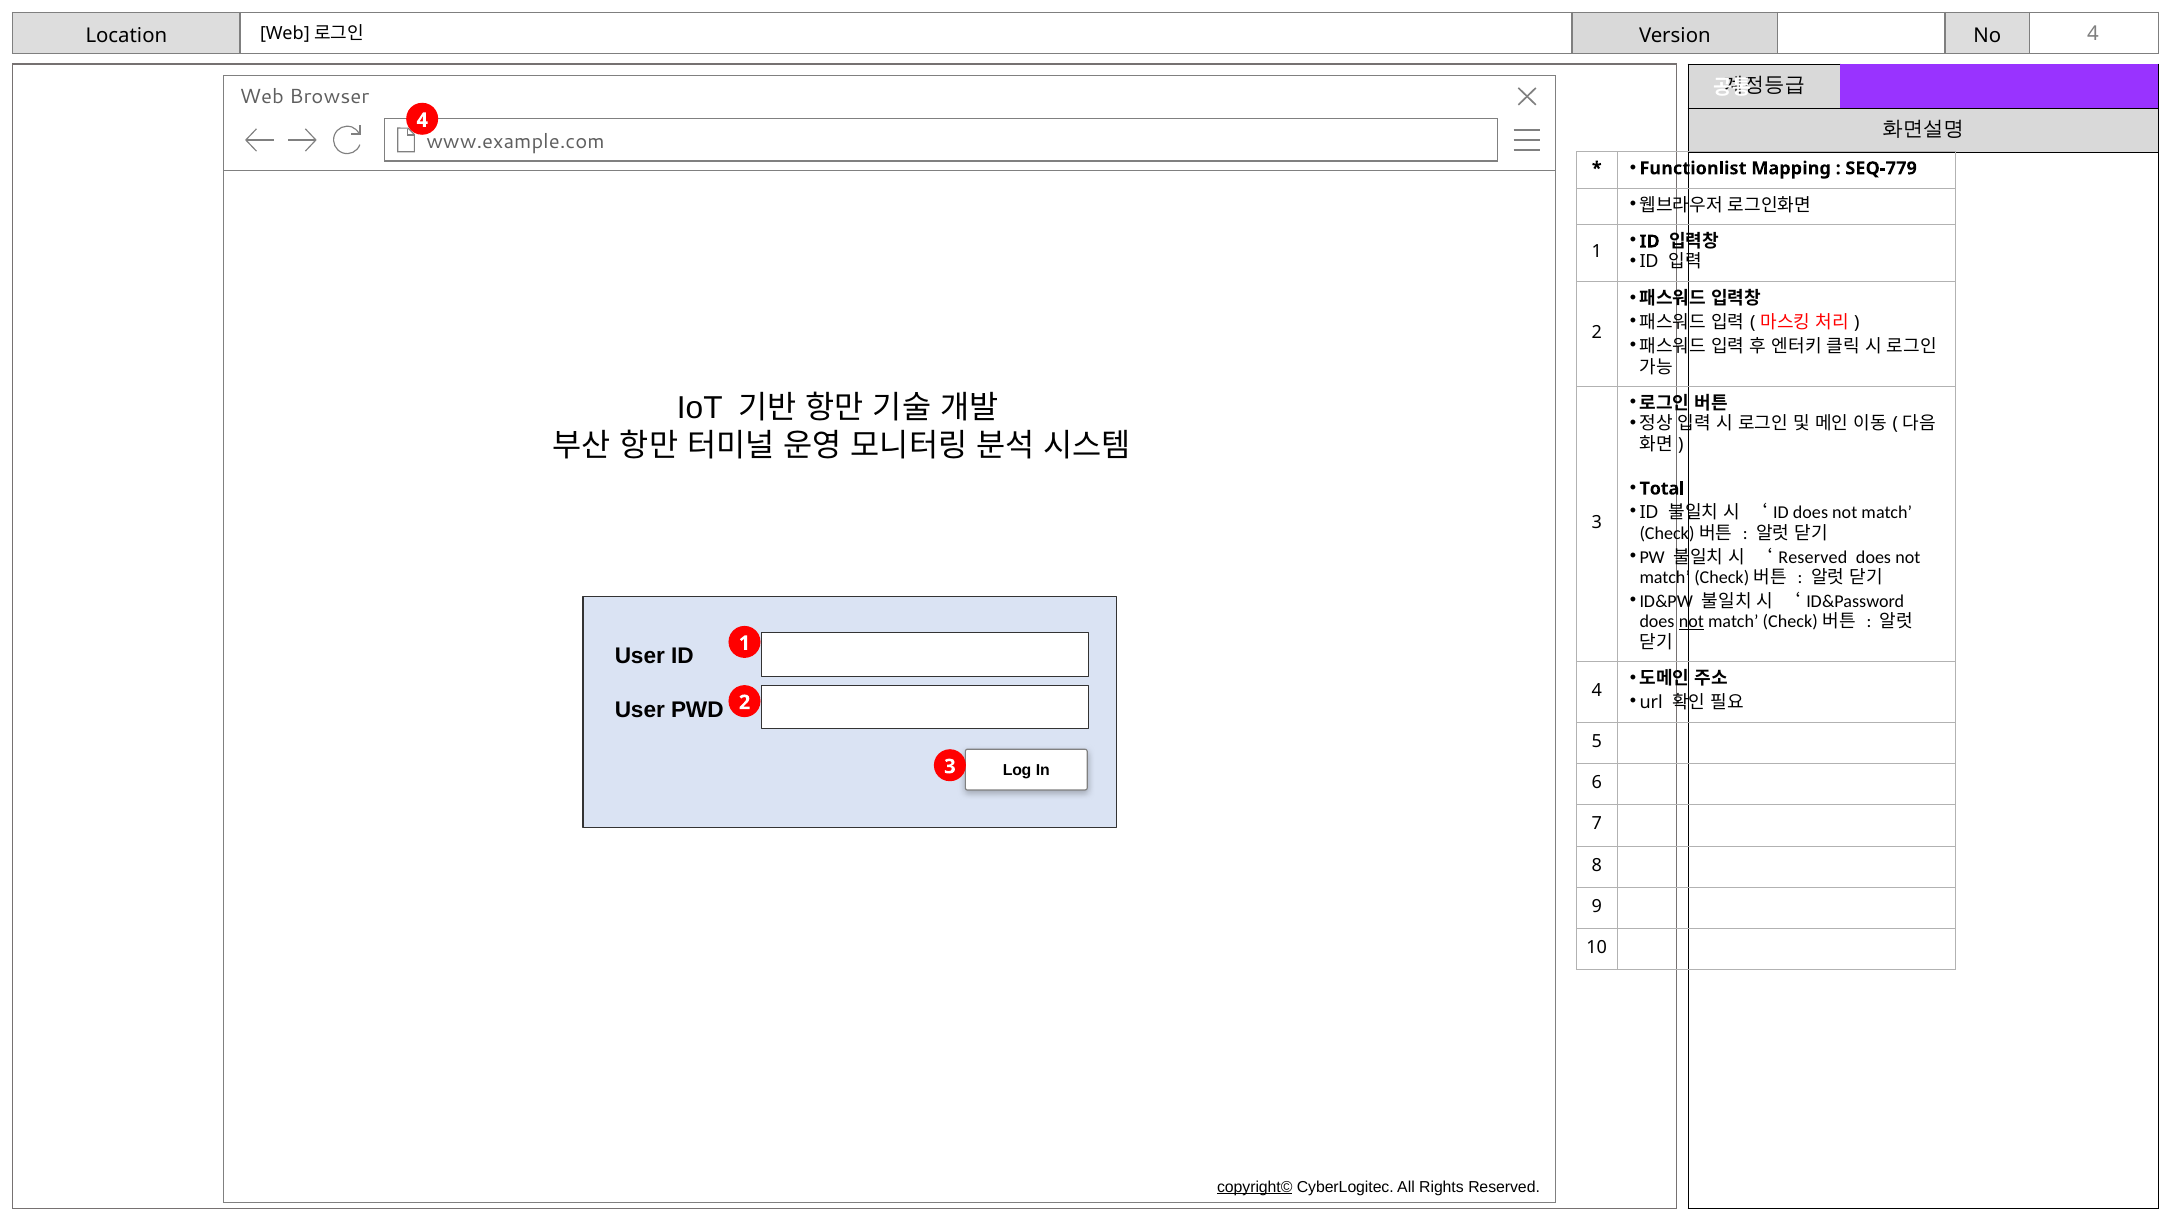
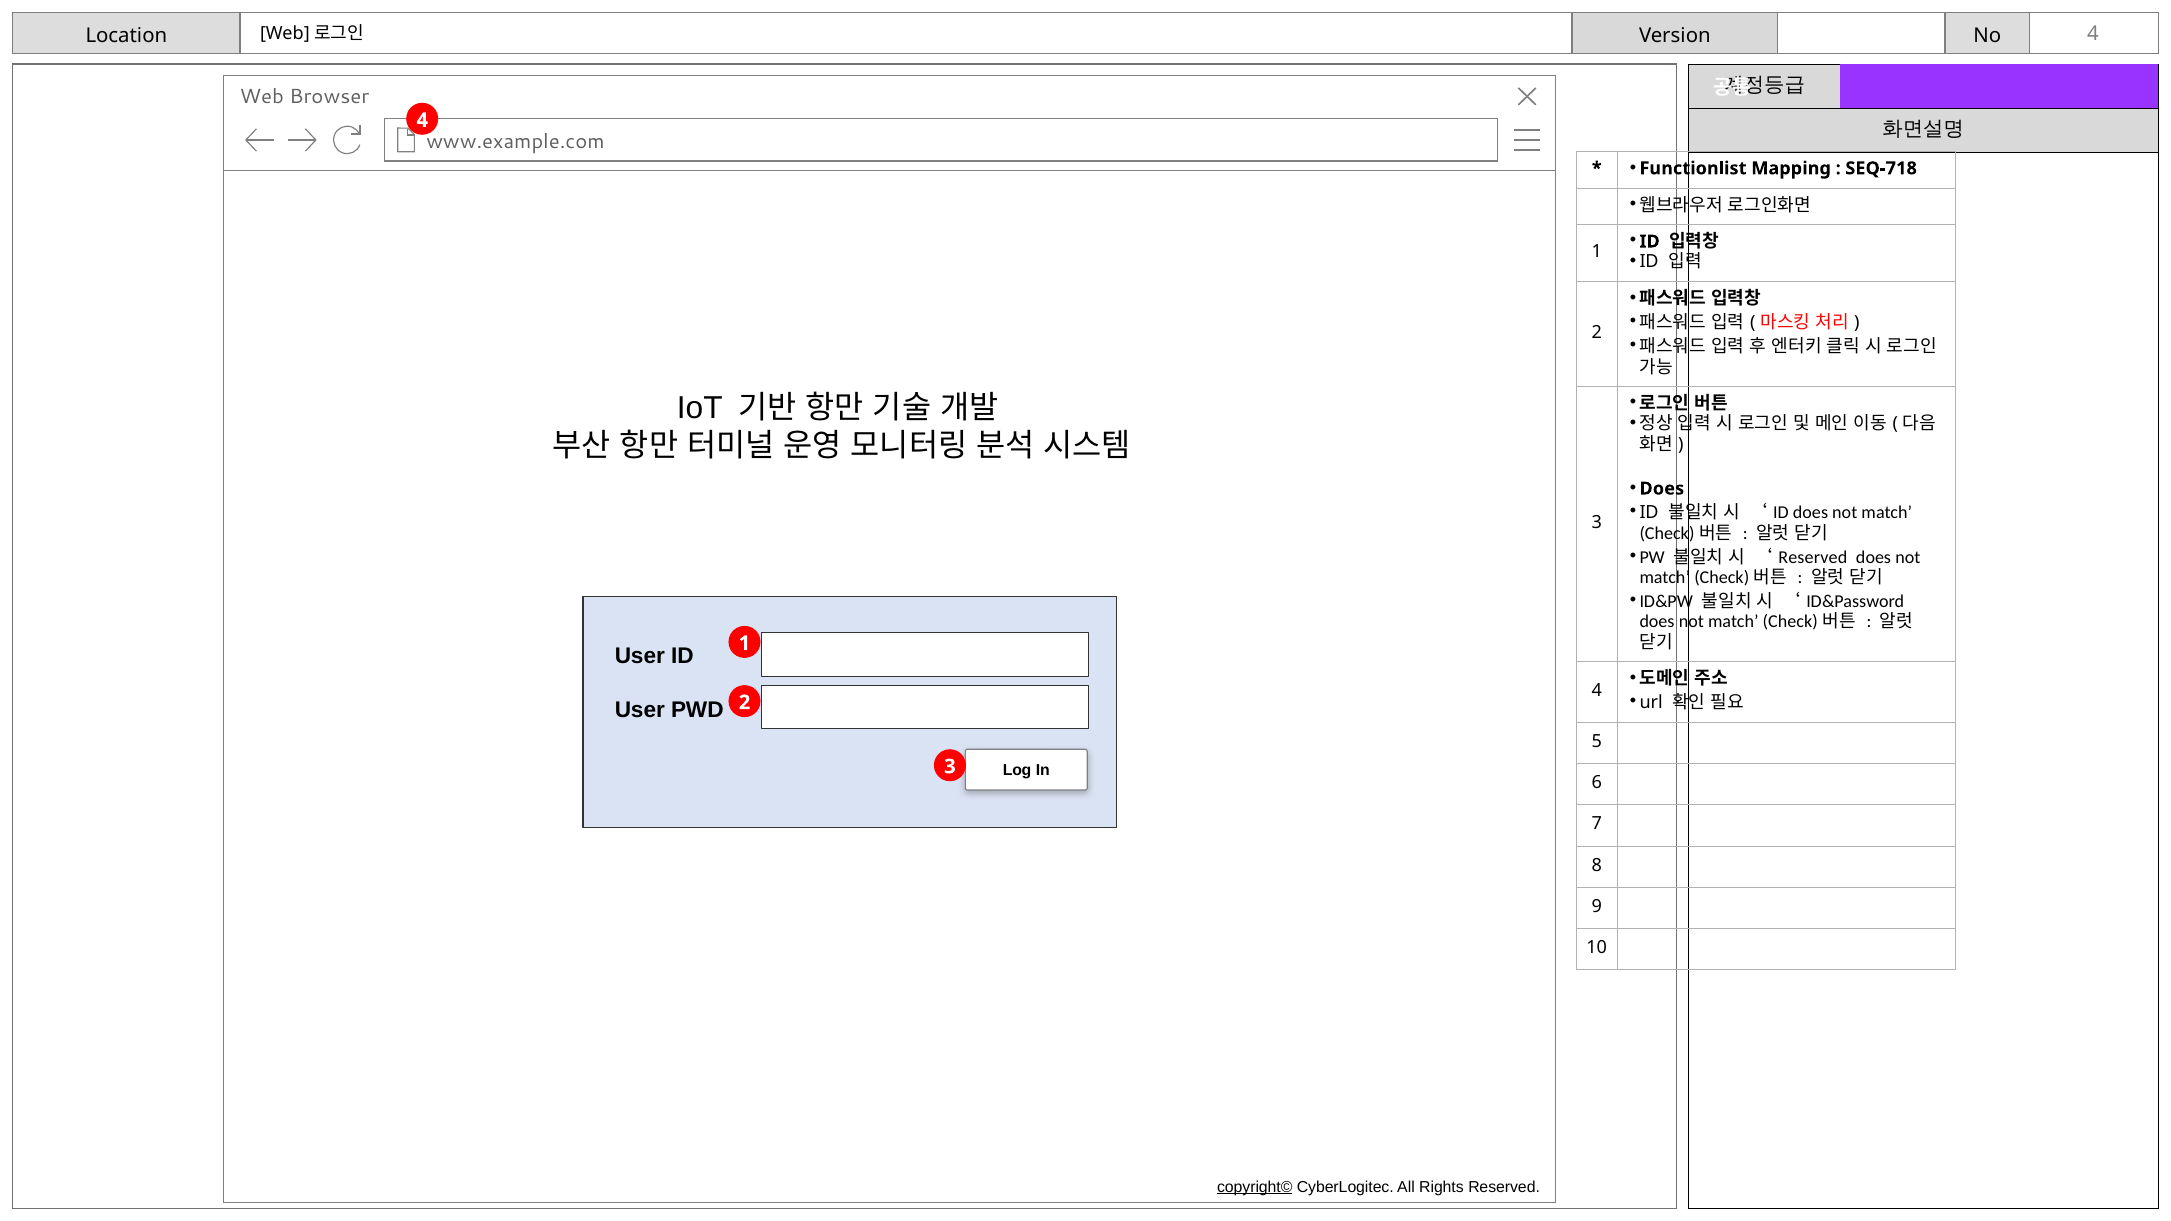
SEQ-779: SEQ-779 -> SEQ-718
Total at (1662, 489): Total -> Does
not at (1691, 622) underline: present -> none
